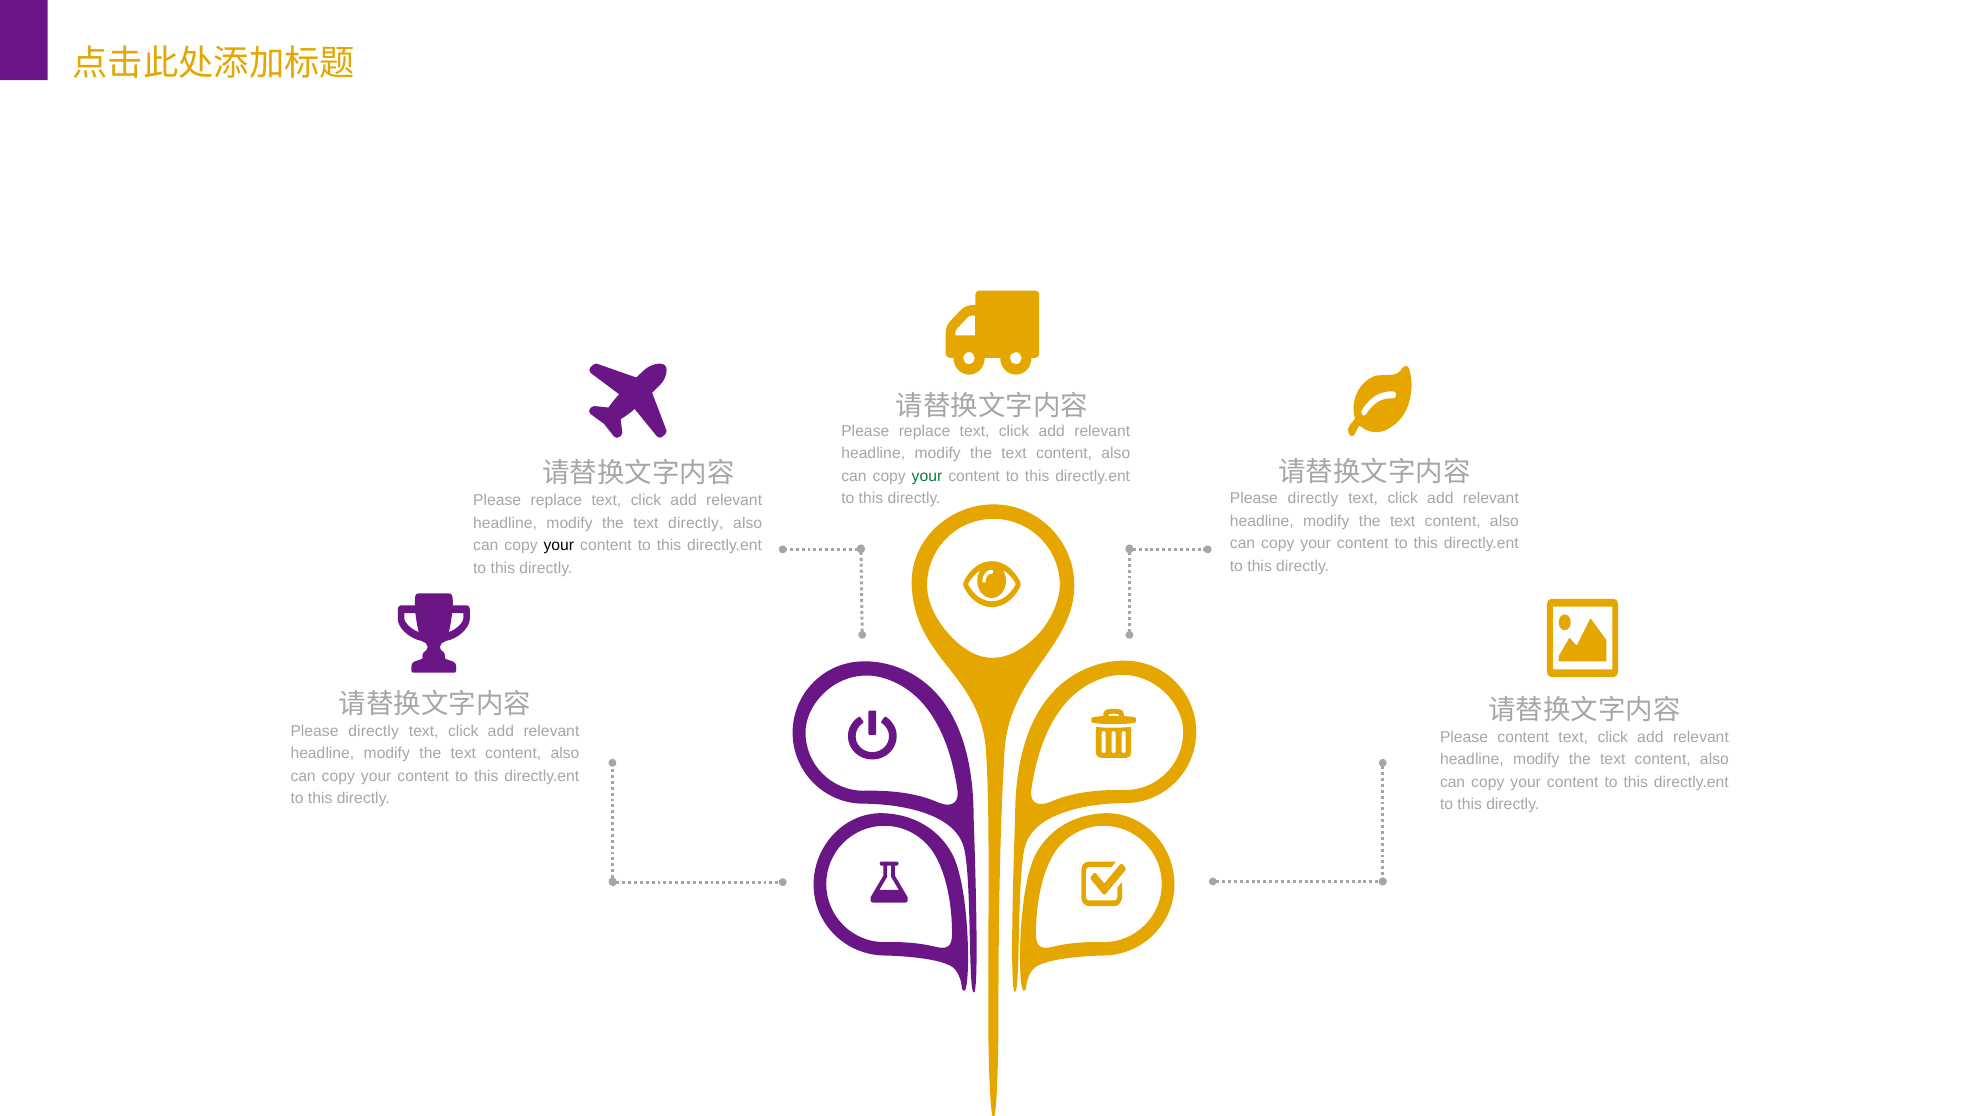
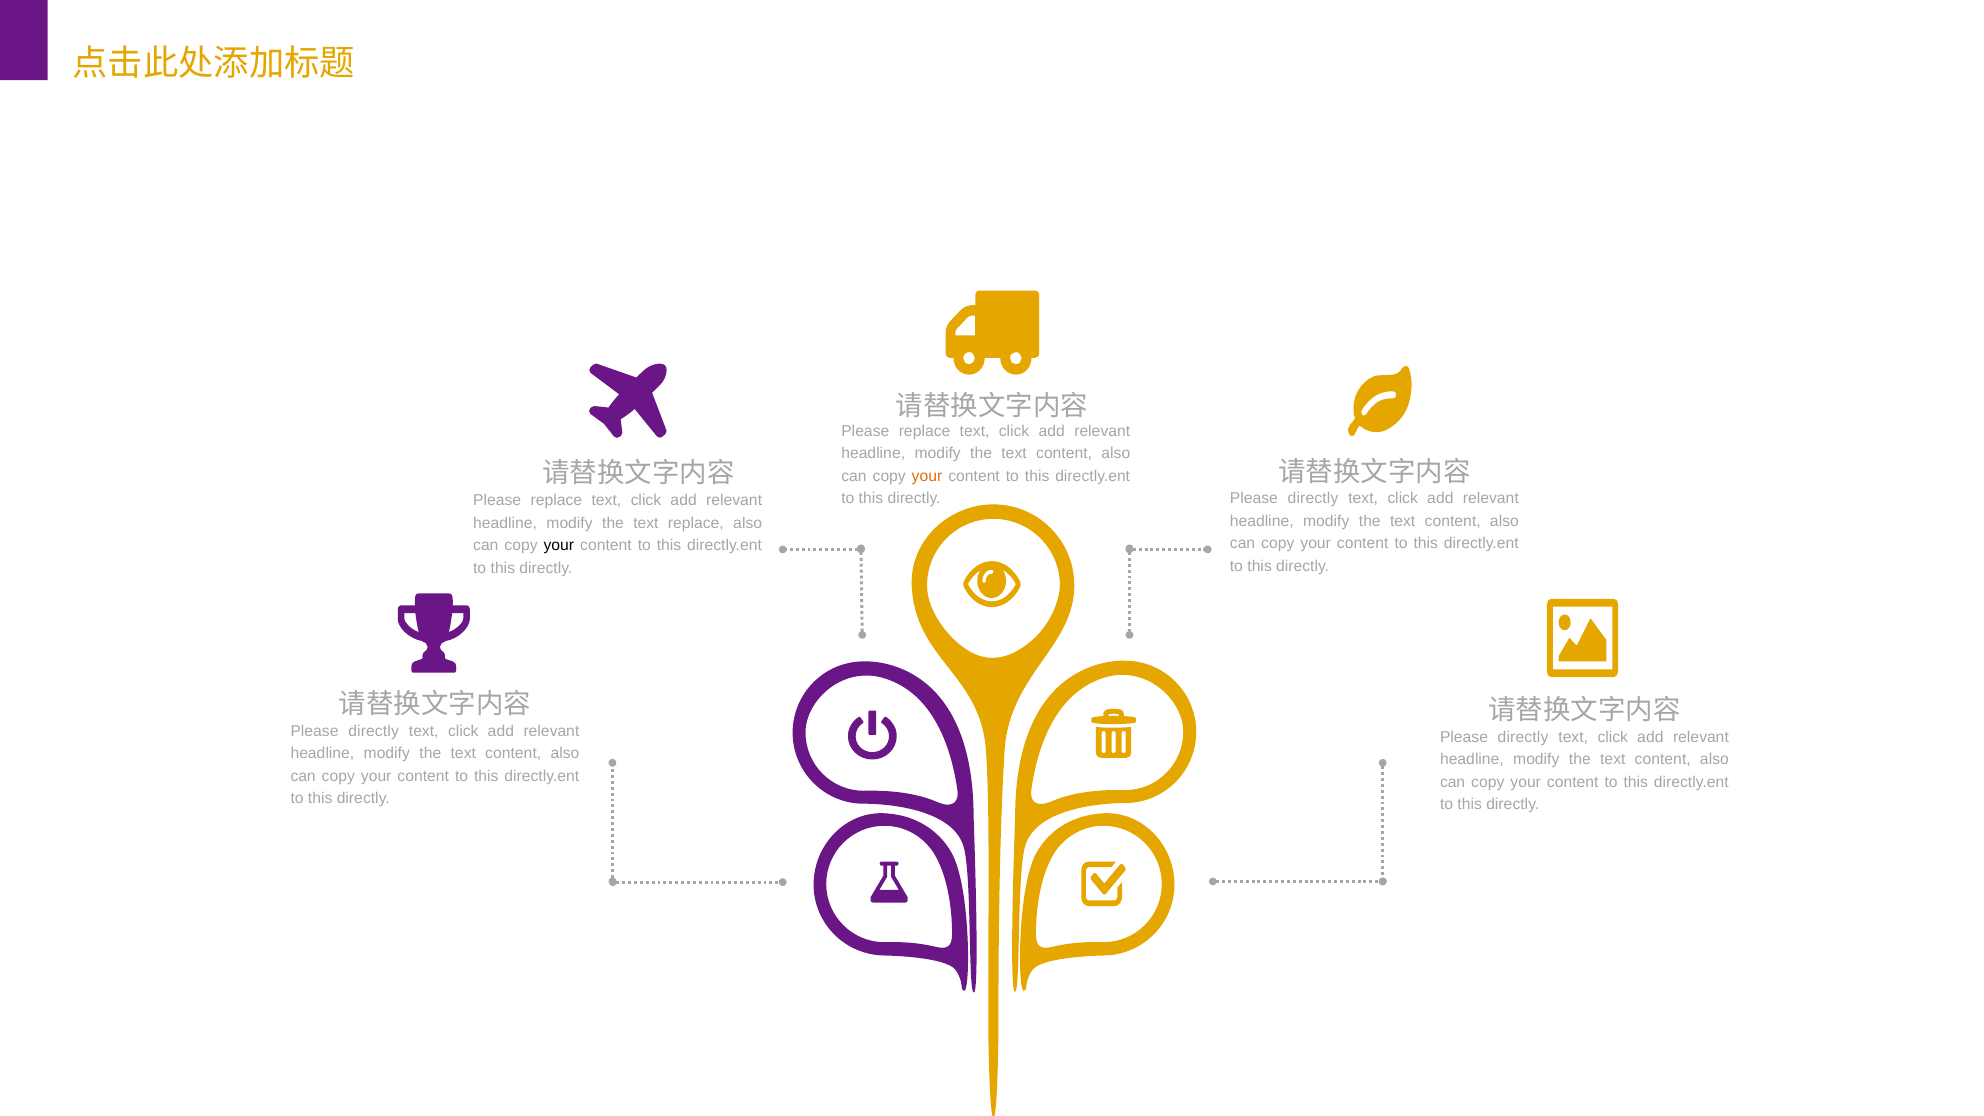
your at (927, 476) colour: green -> orange
text directly: directly -> replace
content at (1523, 737): content -> directly
